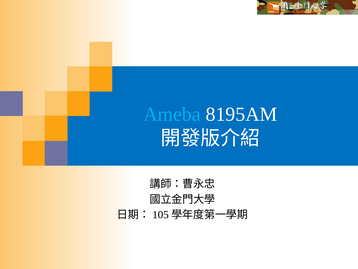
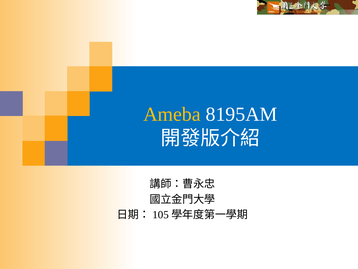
Ameba colour: light blue -> yellow
